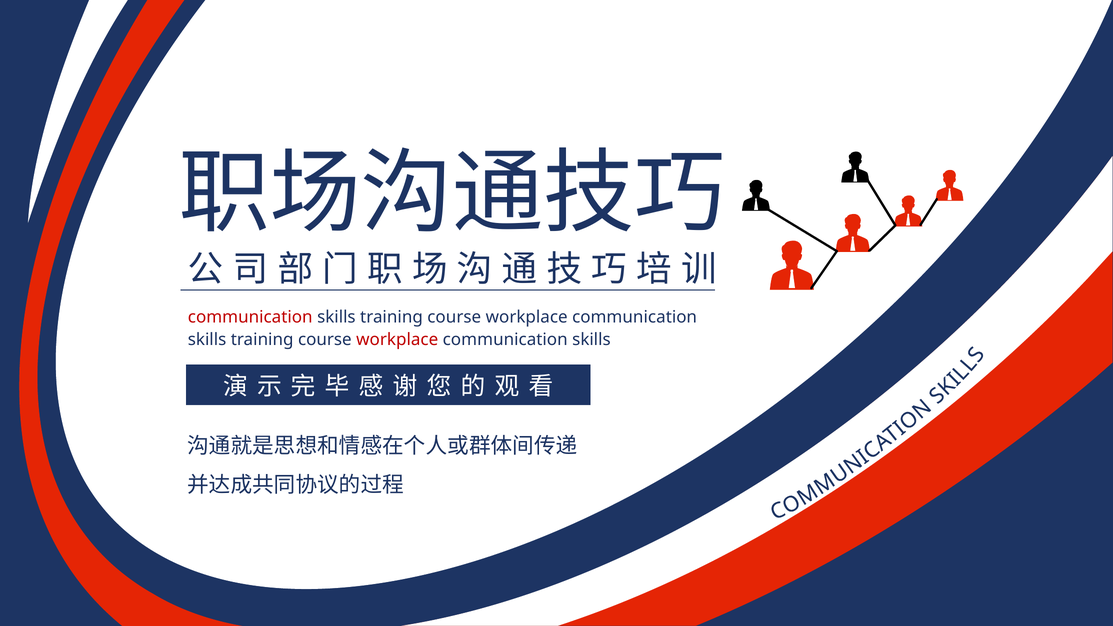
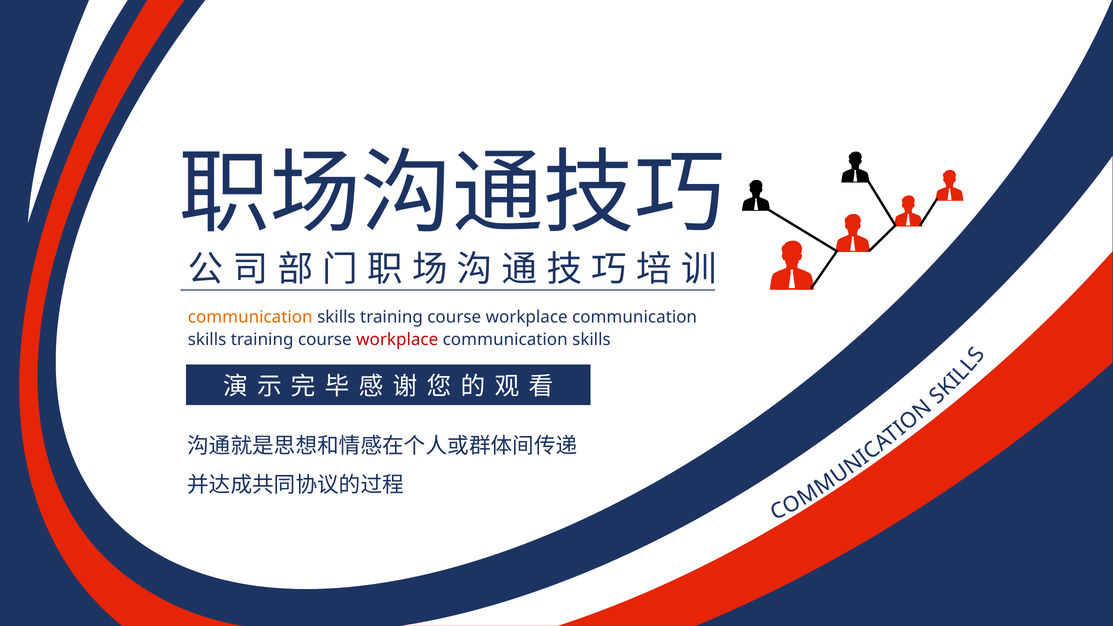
communication at (250, 317) colour: red -> orange
